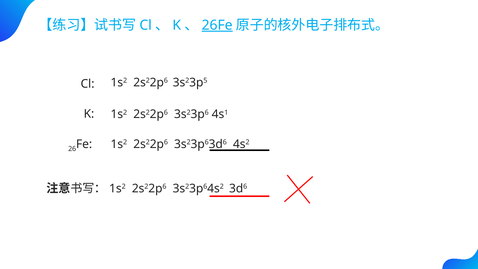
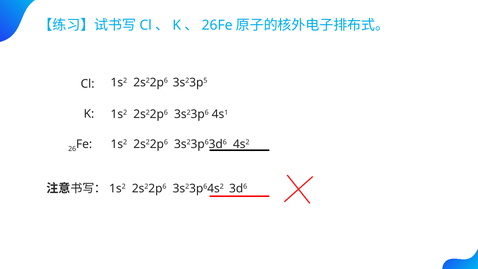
26Fe underline: present -> none
